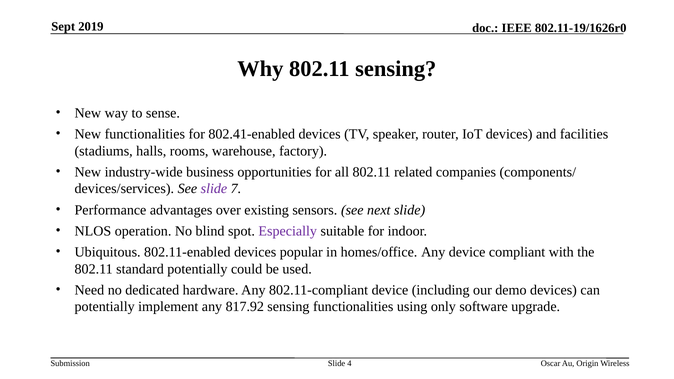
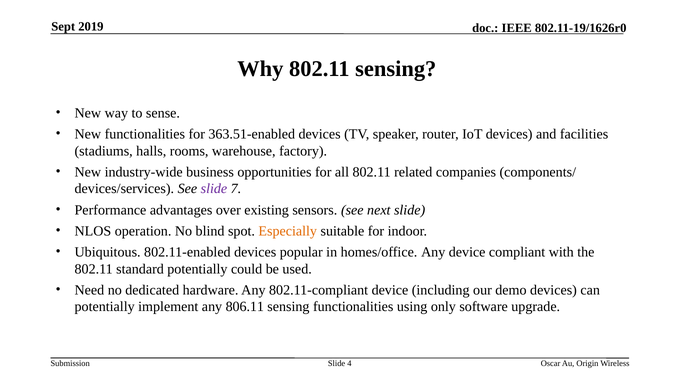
802.41-enabled: 802.41-enabled -> 363.51-enabled
Especially colour: purple -> orange
817.92: 817.92 -> 806.11
